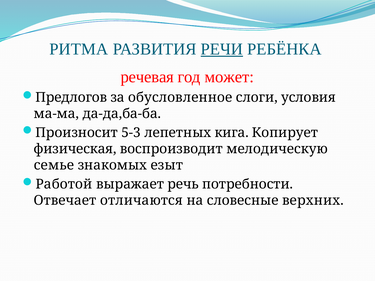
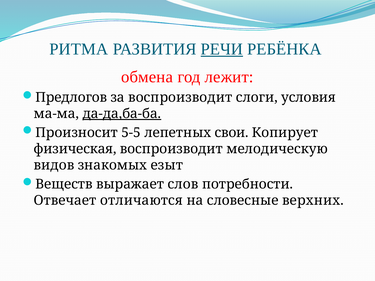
речевая: речевая -> обмена
может: может -> лежит
за обусловленное: обусловленное -> воспроизводит
да-да,ба-ба underline: none -> present
5-3: 5-3 -> 5-5
кига: кига -> свои
семье: семье -> видов
Работой: Работой -> Веществ
речь: речь -> слов
